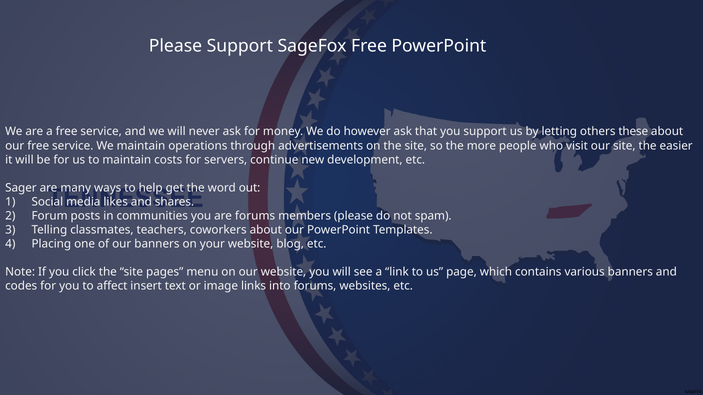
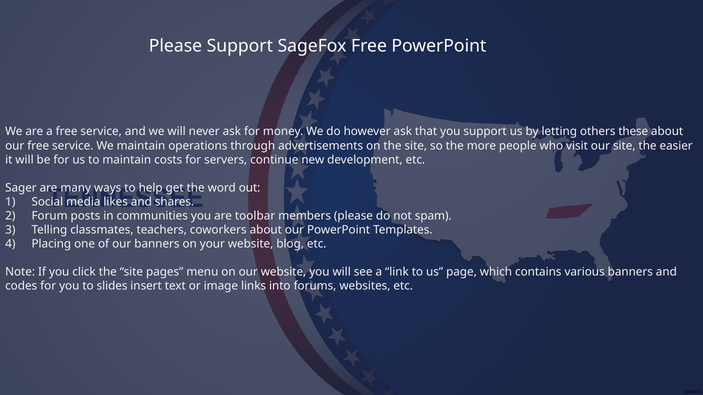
are forums: forums -> toolbar
affect: affect -> slides
